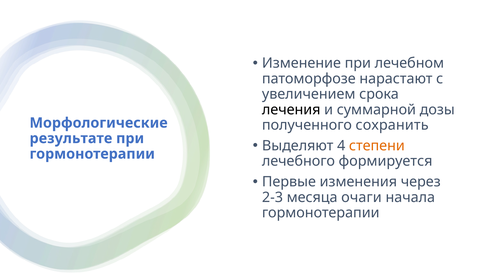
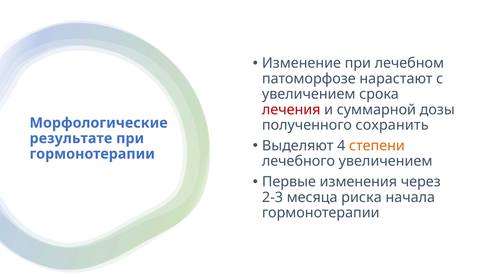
лечения colour: black -> red
лечебного формируется: формируется -> увеличением
очаги: очаги -> риска
